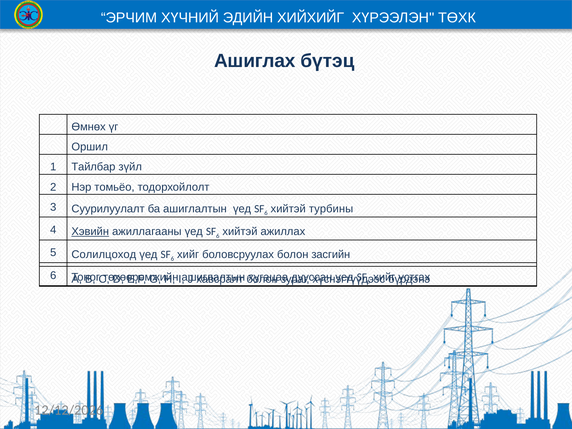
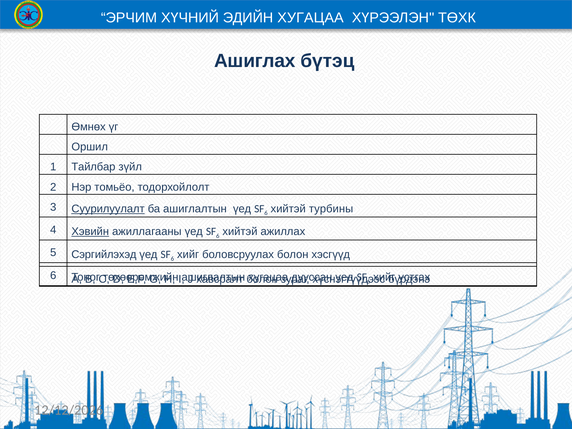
ЭДИЙН ХИЙХИЙГ: ХИЙХИЙГ -> ХУГАЦАА
Суурилуулалт underline: none -> present
Солилцоход: Солилцоход -> Сэргийлэхэд
засгийн: засгийн -> хэсгүүд
